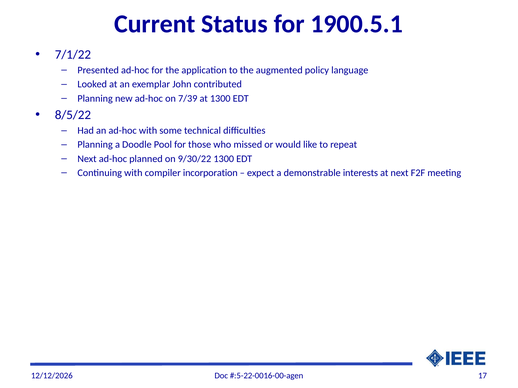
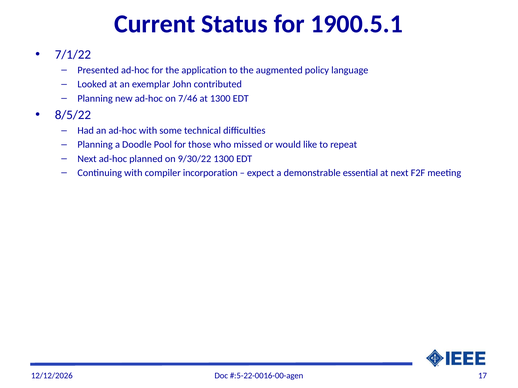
7/39: 7/39 -> 7/46
interests: interests -> essential
